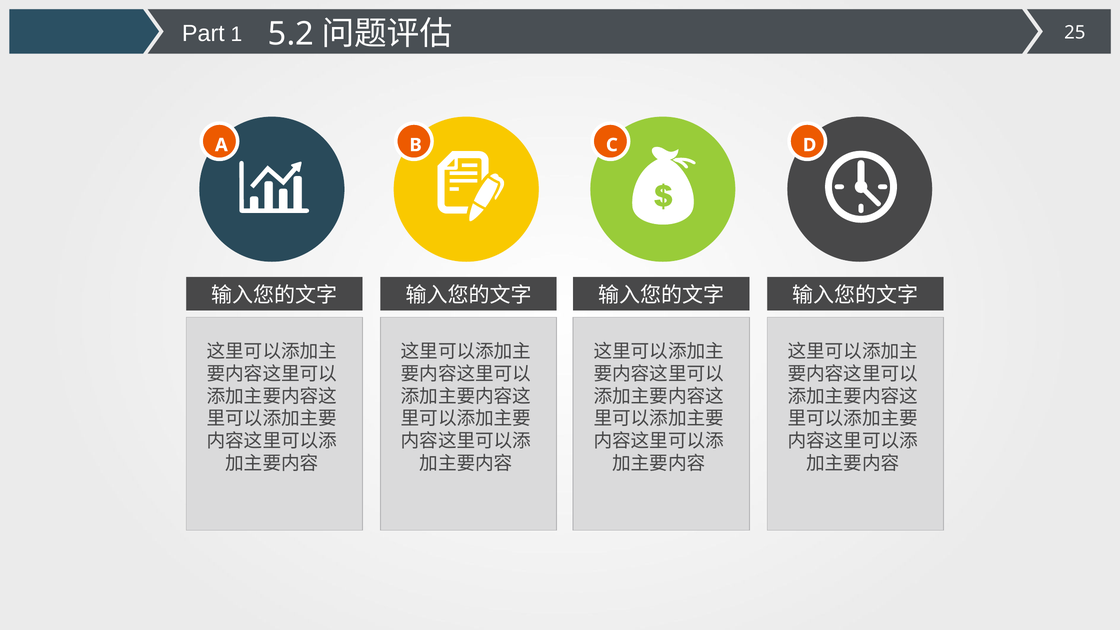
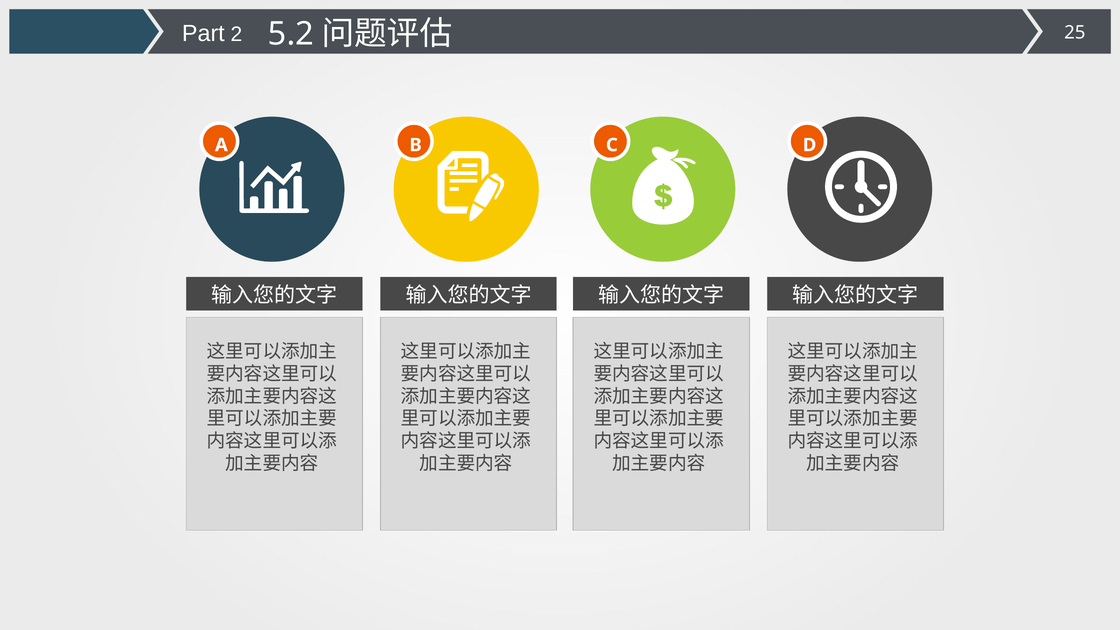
1: 1 -> 2
